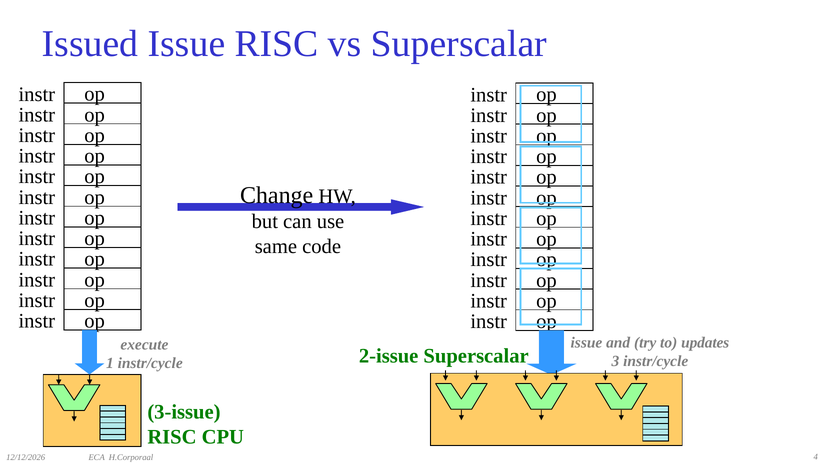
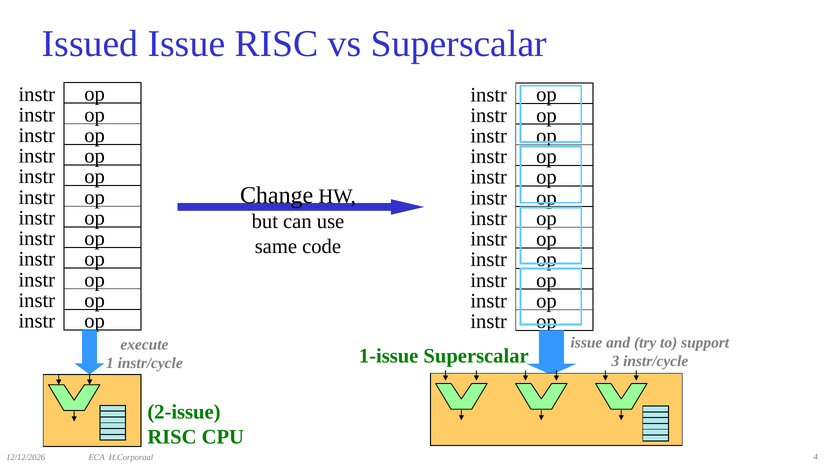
updates: updates -> support
2-issue: 2-issue -> 1-issue
3-issue: 3-issue -> 2-issue
